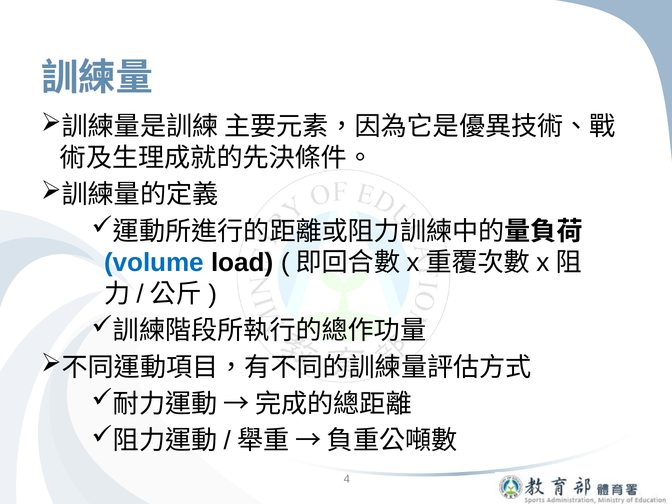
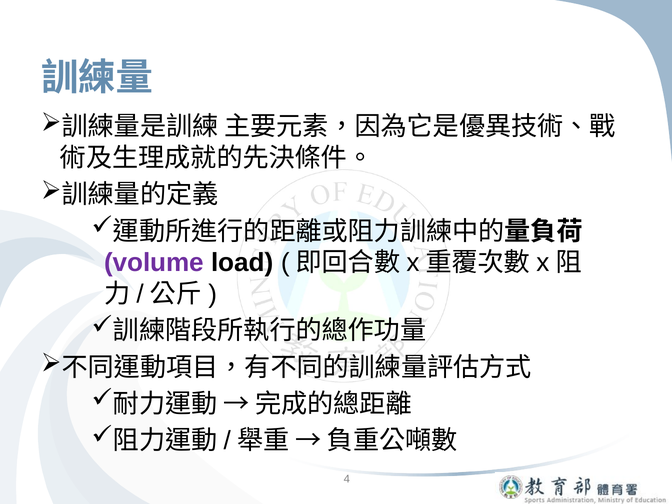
volume colour: blue -> purple
